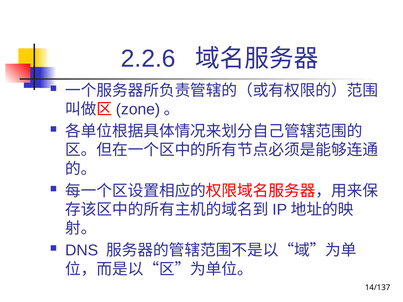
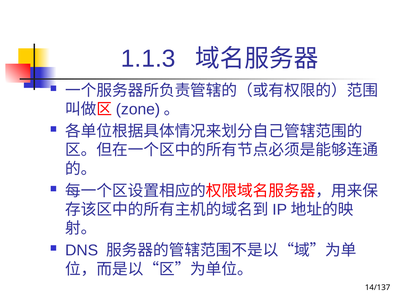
2.2.6: 2.2.6 -> 1.1.3
